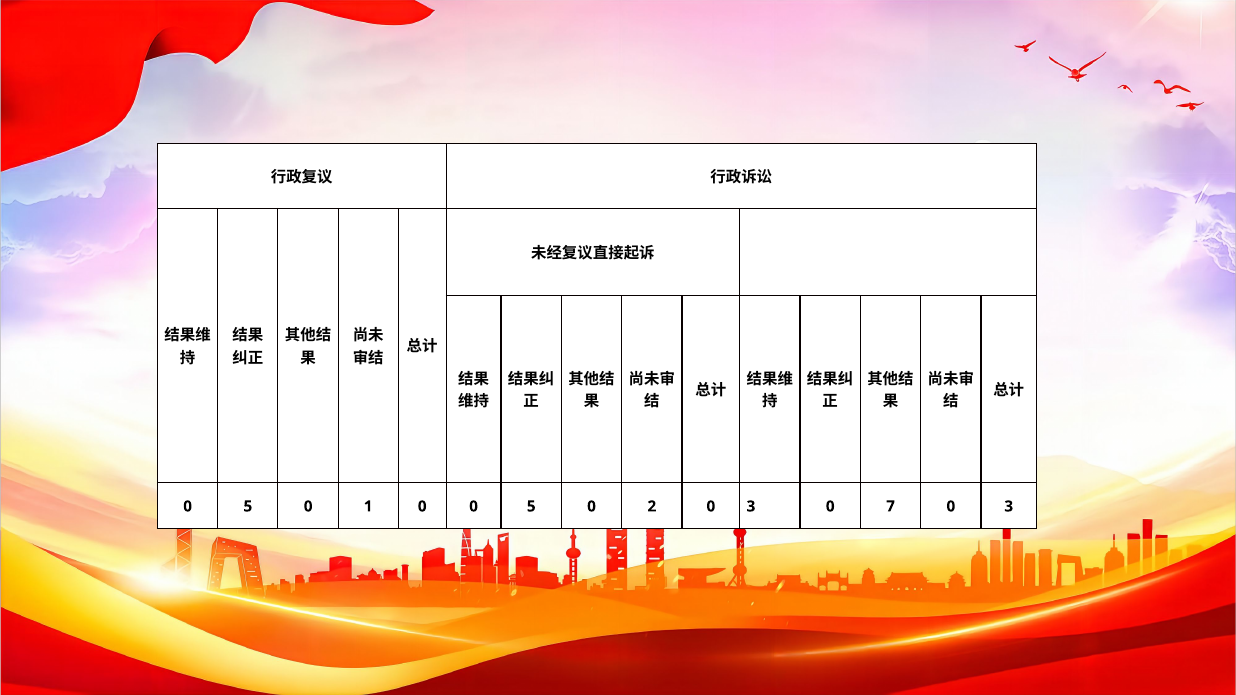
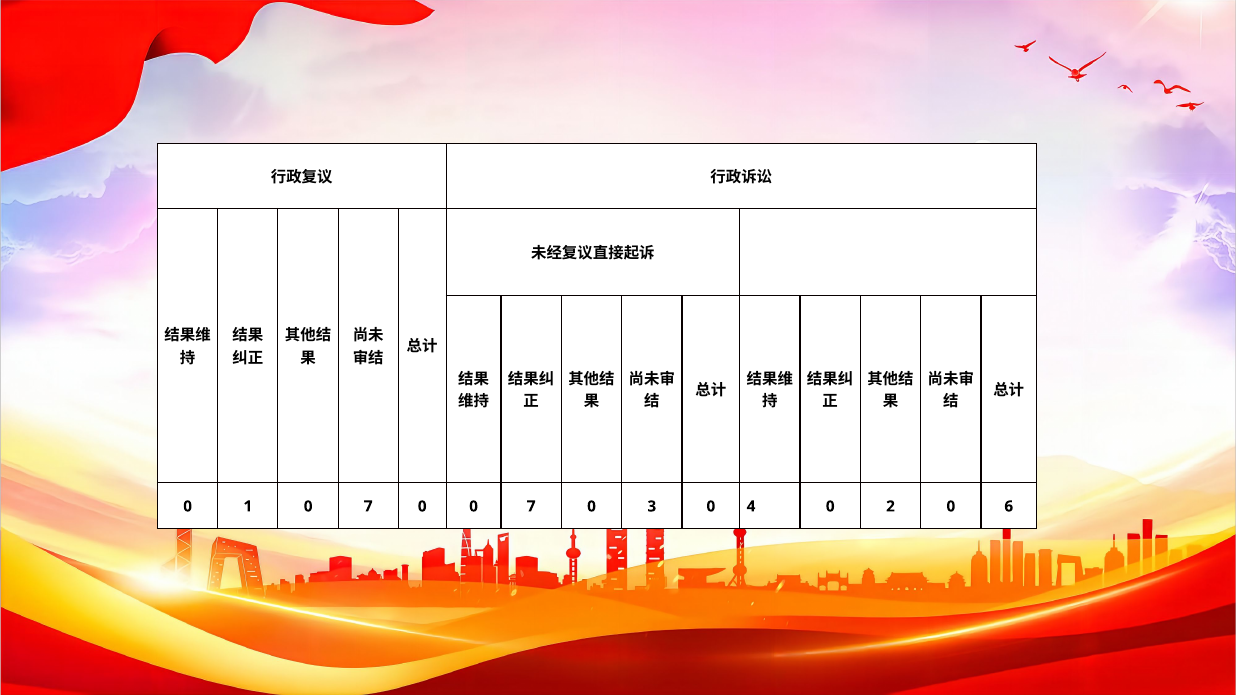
5 at (248, 507): 5 -> 1
1 at (368, 507): 1 -> 7
0 0 5: 5 -> 7
2: 2 -> 3
3 at (751, 507): 3 -> 4
7: 7 -> 2
3 at (1009, 507): 3 -> 6
